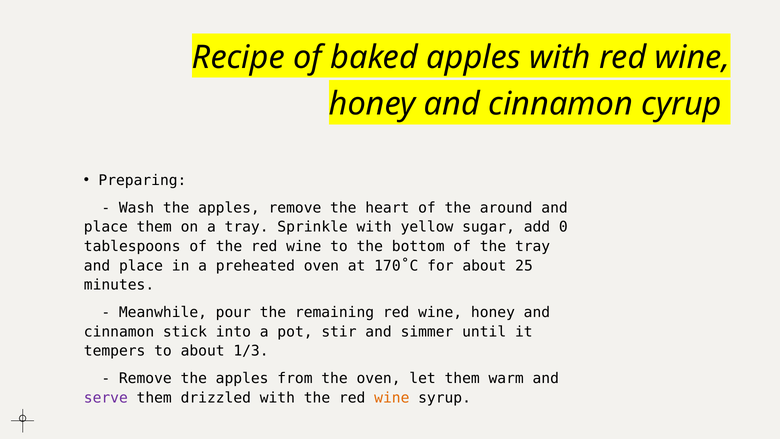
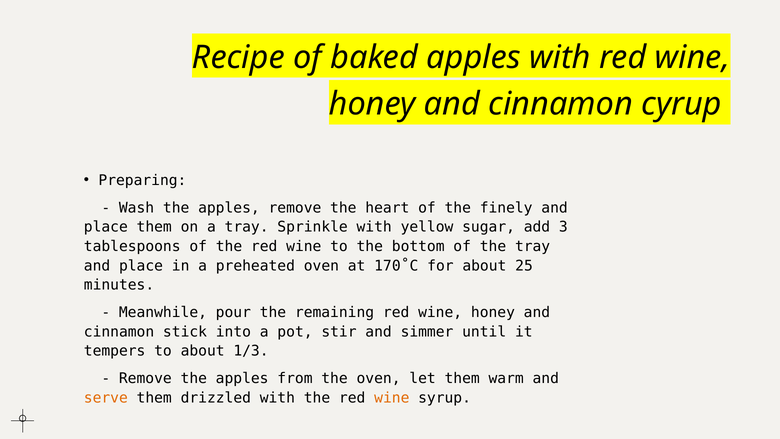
around: around -> finely
0: 0 -> 3
serve colour: purple -> orange
